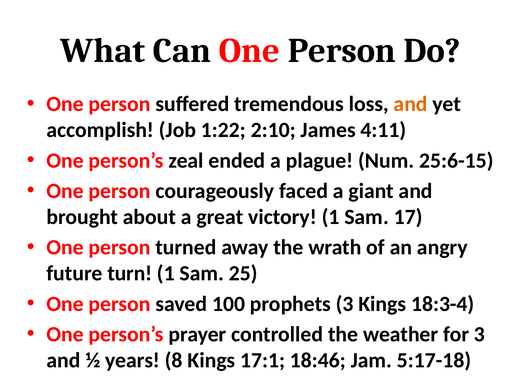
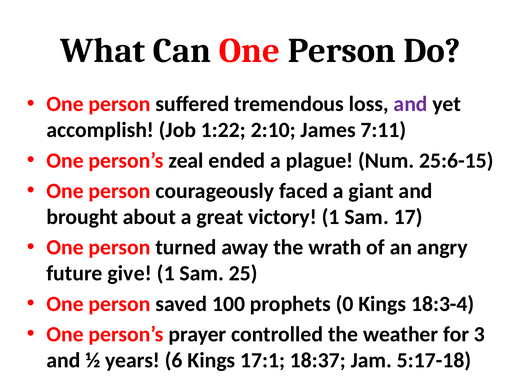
and at (411, 104) colour: orange -> purple
4:11: 4:11 -> 7:11
turn: turn -> give
prophets 3: 3 -> 0
8: 8 -> 6
18:46: 18:46 -> 18:37
